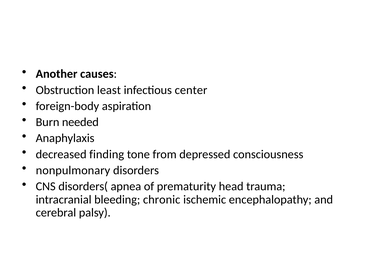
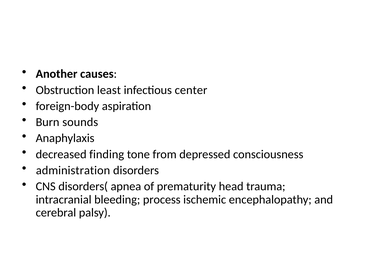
needed: needed -> sounds
nonpulmonary: nonpulmonary -> administration
chronic: chronic -> process
